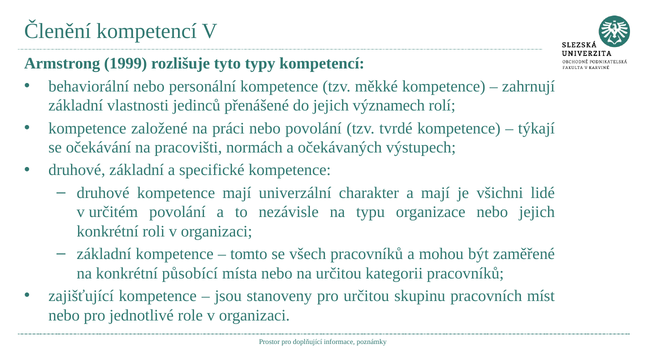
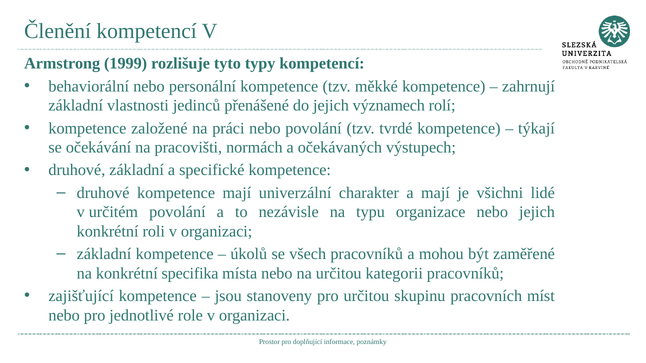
tomto: tomto -> úkolů
působící: působící -> specifika
